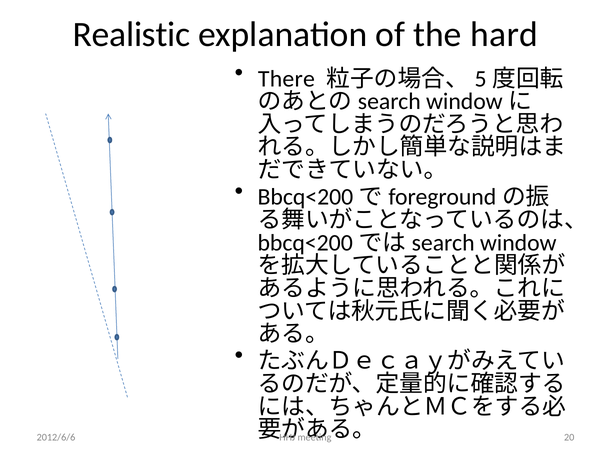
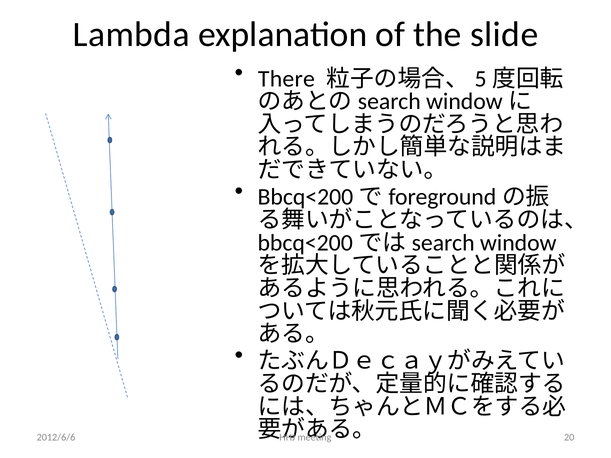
Realistic: Realistic -> Lambda
hard: hard -> slide
